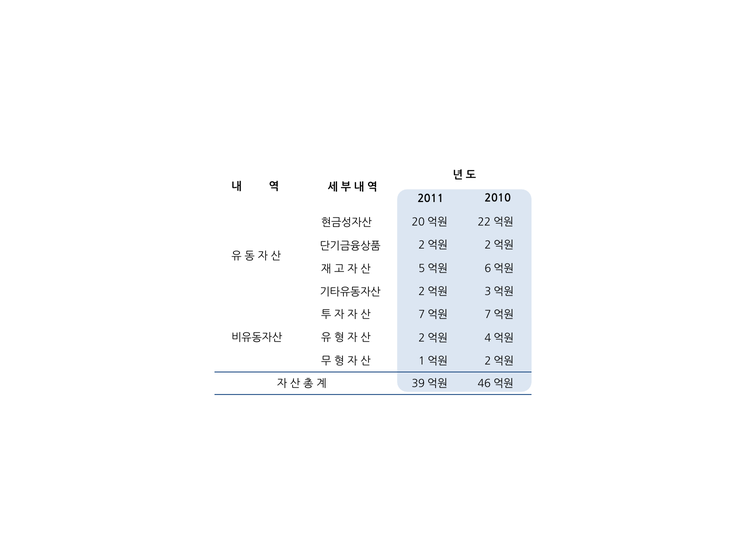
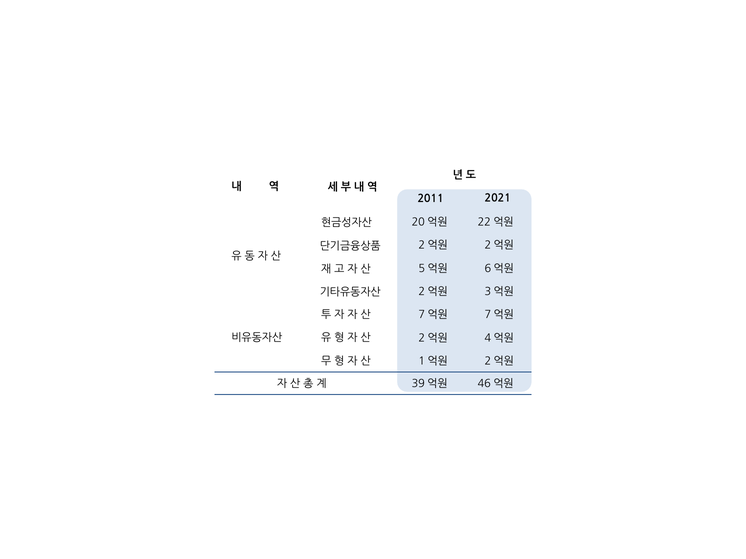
2010: 2010 -> 2021
